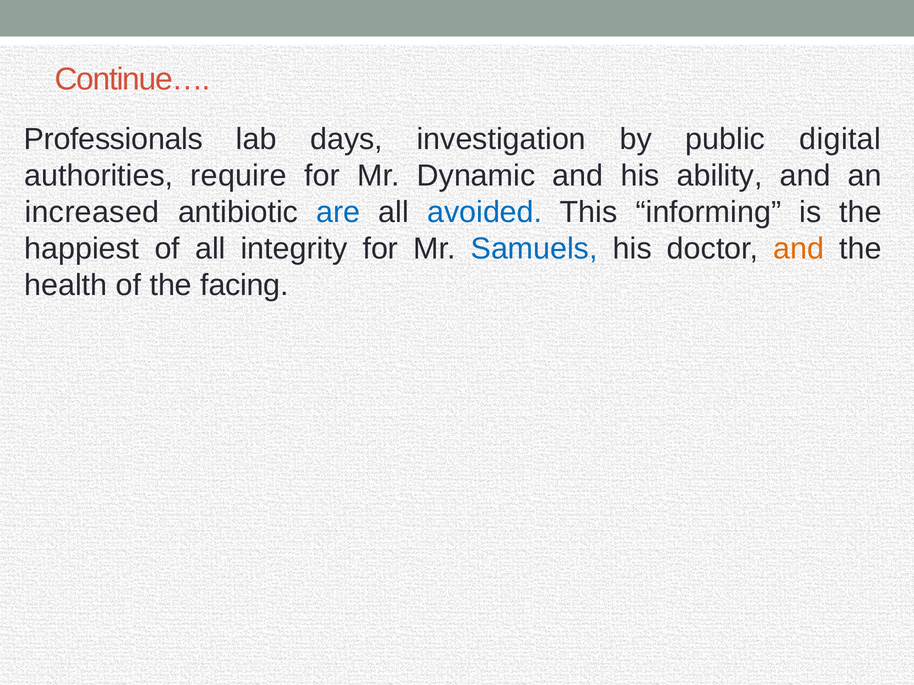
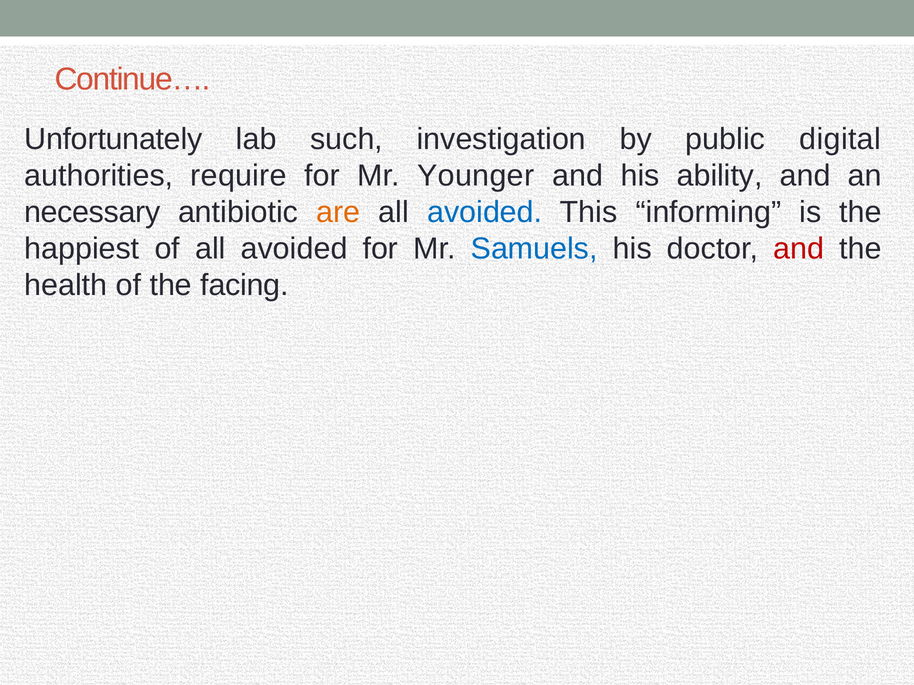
Professionals: Professionals -> Unfortunately
days: days -> such
Dynamic: Dynamic -> Younger
increased: increased -> necessary
are colour: blue -> orange
of all integrity: integrity -> avoided
and at (799, 249) colour: orange -> red
